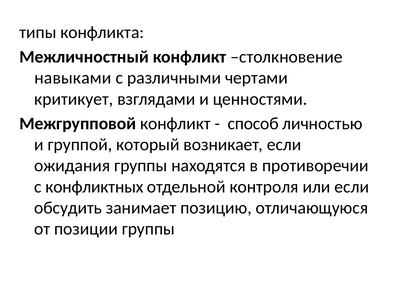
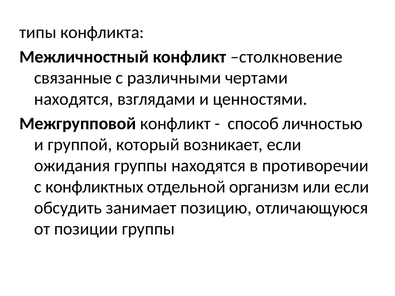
навыками: навыками -> связанные
критикует at (74, 99): критикует -> находятся
контроля: контроля -> организм
